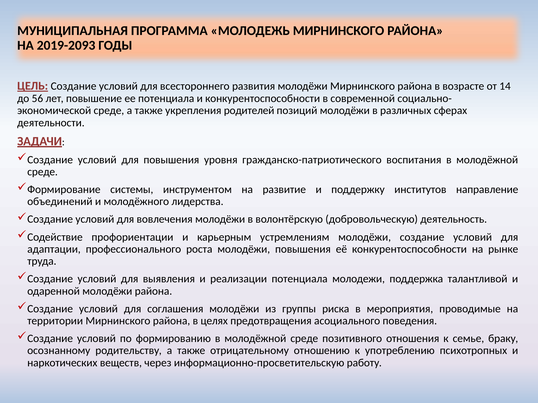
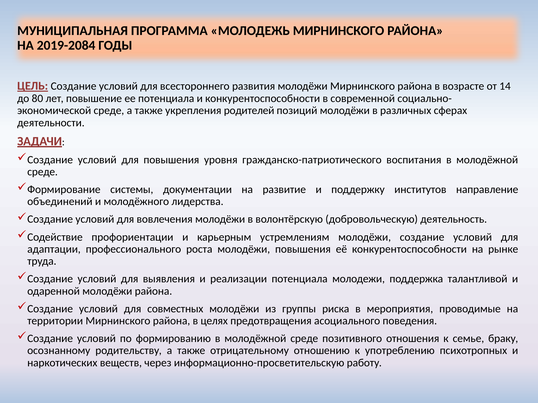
2019-2093: 2019-2093 -> 2019-2084
56: 56 -> 80
инструментом: инструментом -> документации
соглашения: соглашения -> совместных
